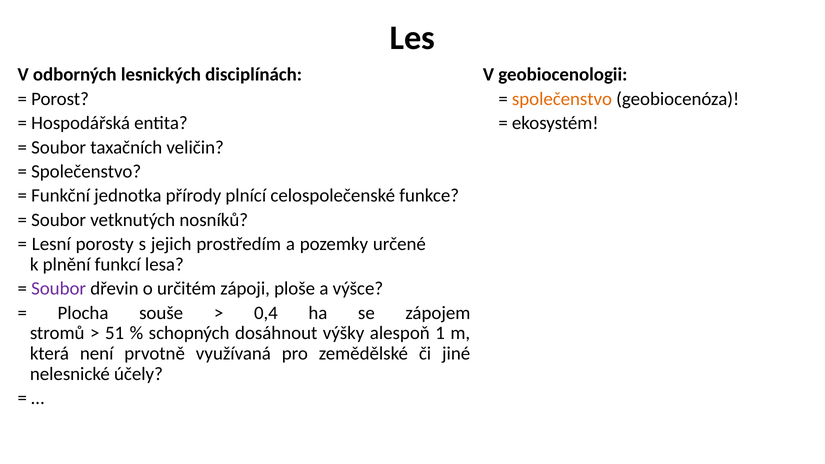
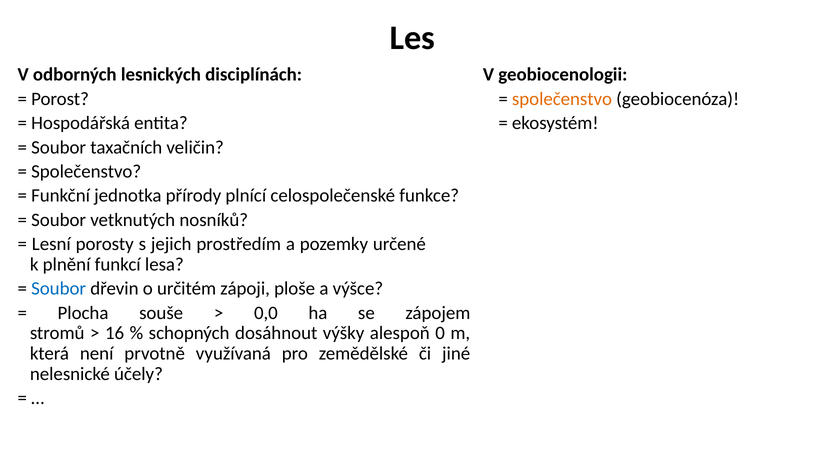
Soubor at (59, 289) colour: purple -> blue
0,4: 0,4 -> 0,0
51: 51 -> 16
1: 1 -> 0
